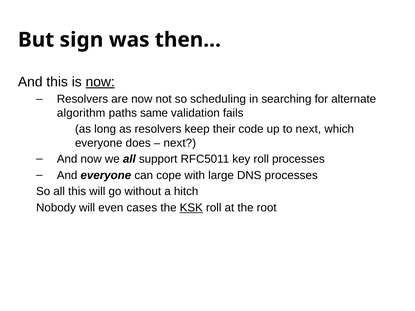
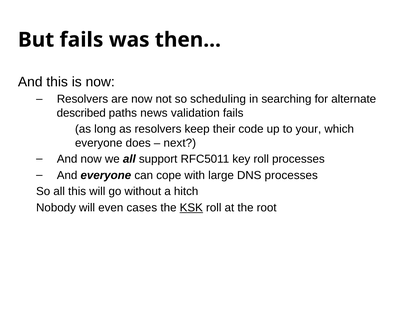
But sign: sign -> fails
now at (100, 82) underline: present -> none
algorithm: algorithm -> described
same: same -> news
to next: next -> your
